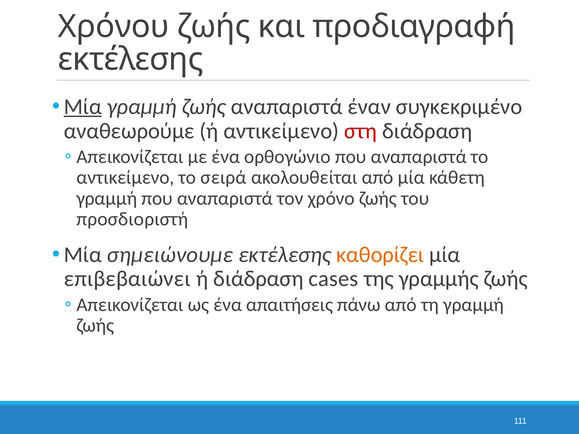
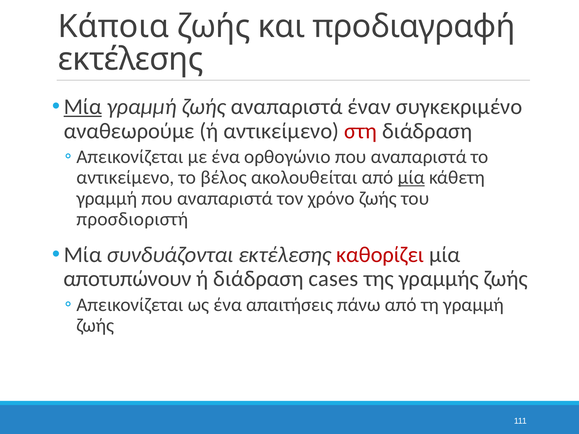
Χρόνου: Χρόνου -> Κάποια
σειρά: σειρά -> βέλος
μία at (411, 178) underline: none -> present
σημειώνουμε: σημειώνουμε -> συνδυάζονται
καθορίζει colour: orange -> red
επιβεβαιώνει: επιβεβαιώνει -> αποτυπώνουν
